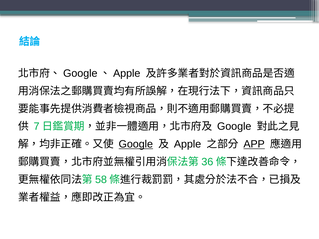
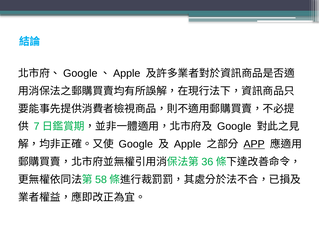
Google at (136, 144) underline: present -> none
